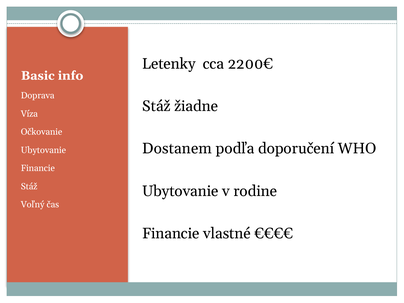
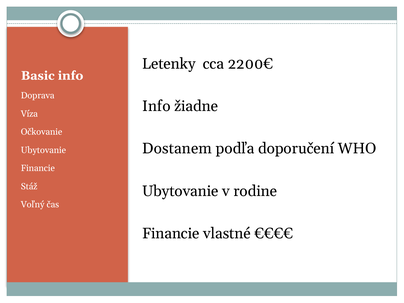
Stáž at (156, 106): Stáž -> Info
